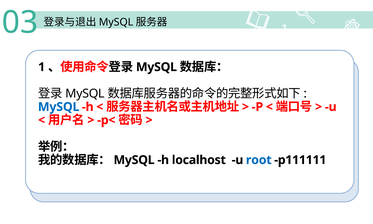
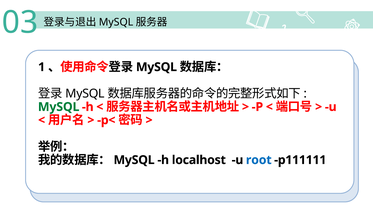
MySQL at (59, 107) colour: blue -> green
